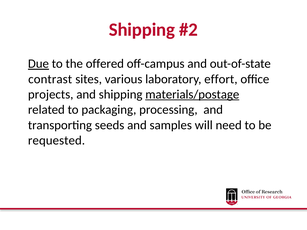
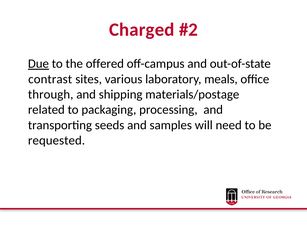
Shipping at (142, 30): Shipping -> Charged
effort: effort -> meals
projects: projects -> through
materials/postage underline: present -> none
